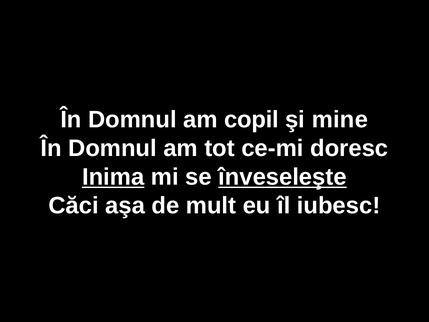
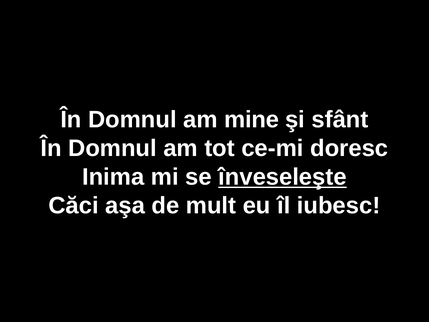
copil: copil -> mine
mine: mine -> sfânt
Inima underline: present -> none
